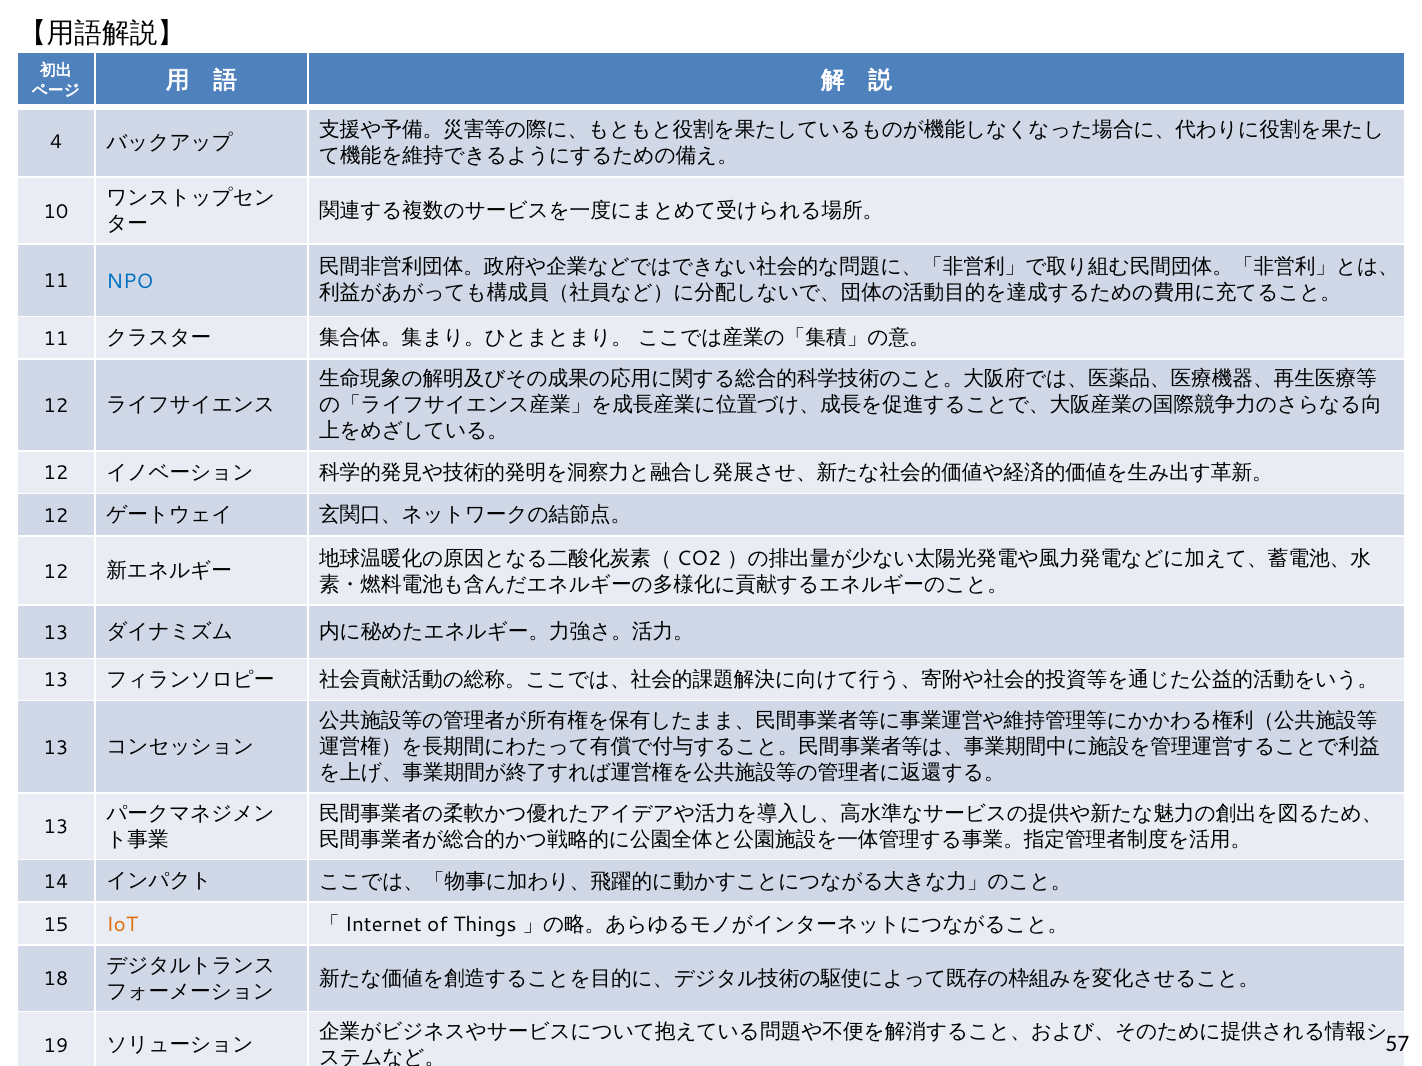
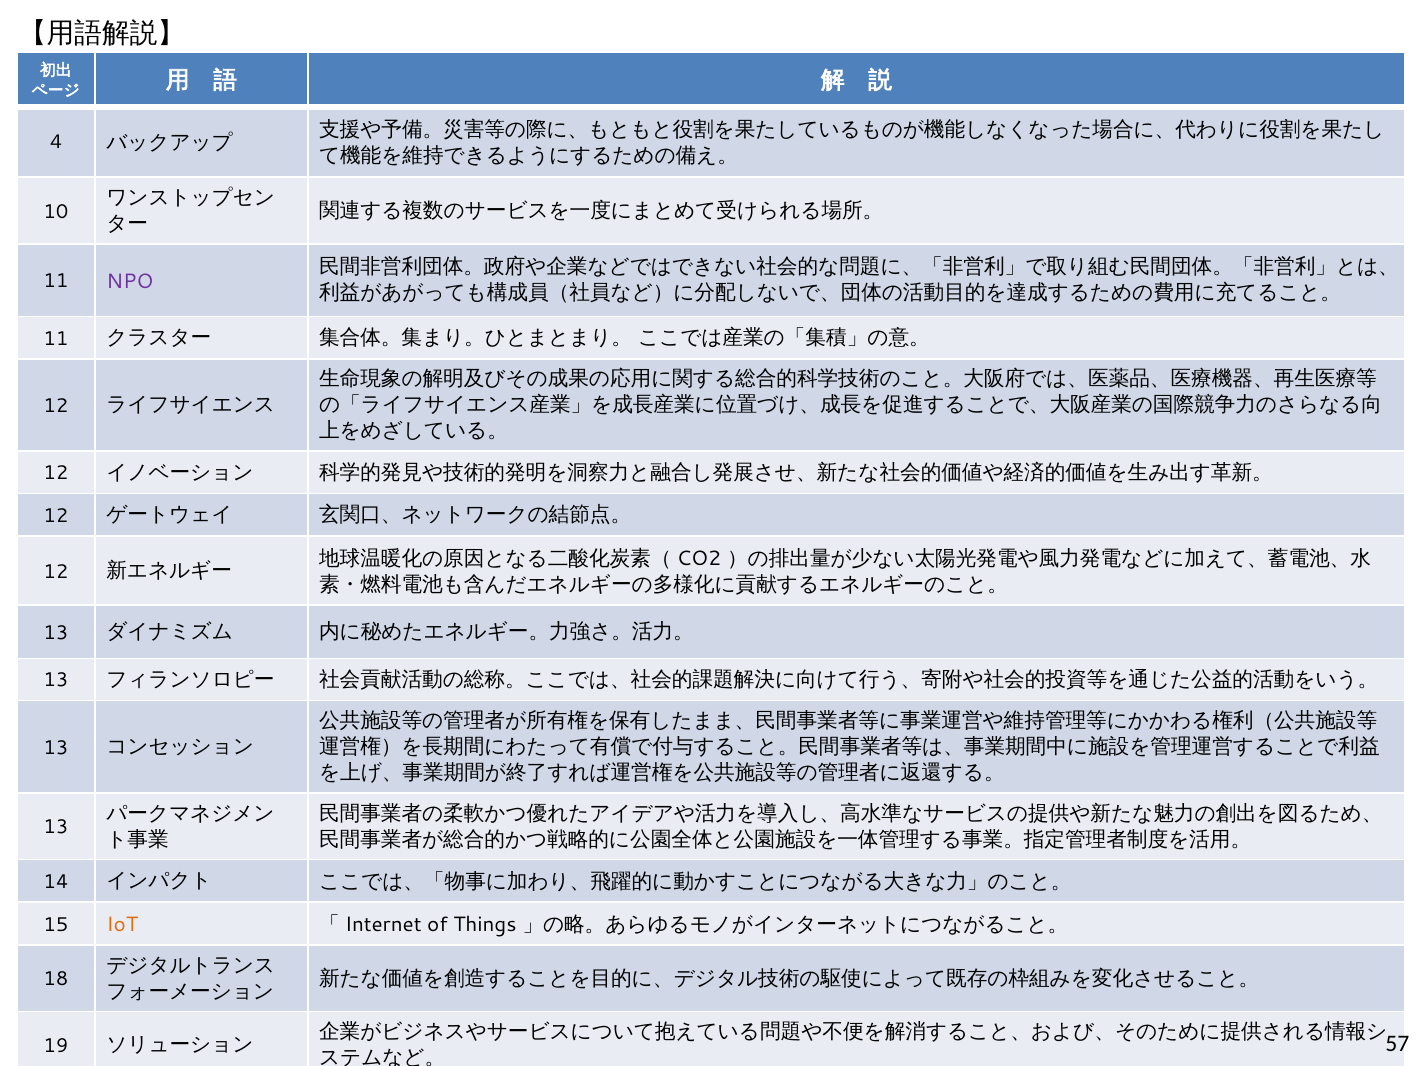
NPO colour: blue -> purple
